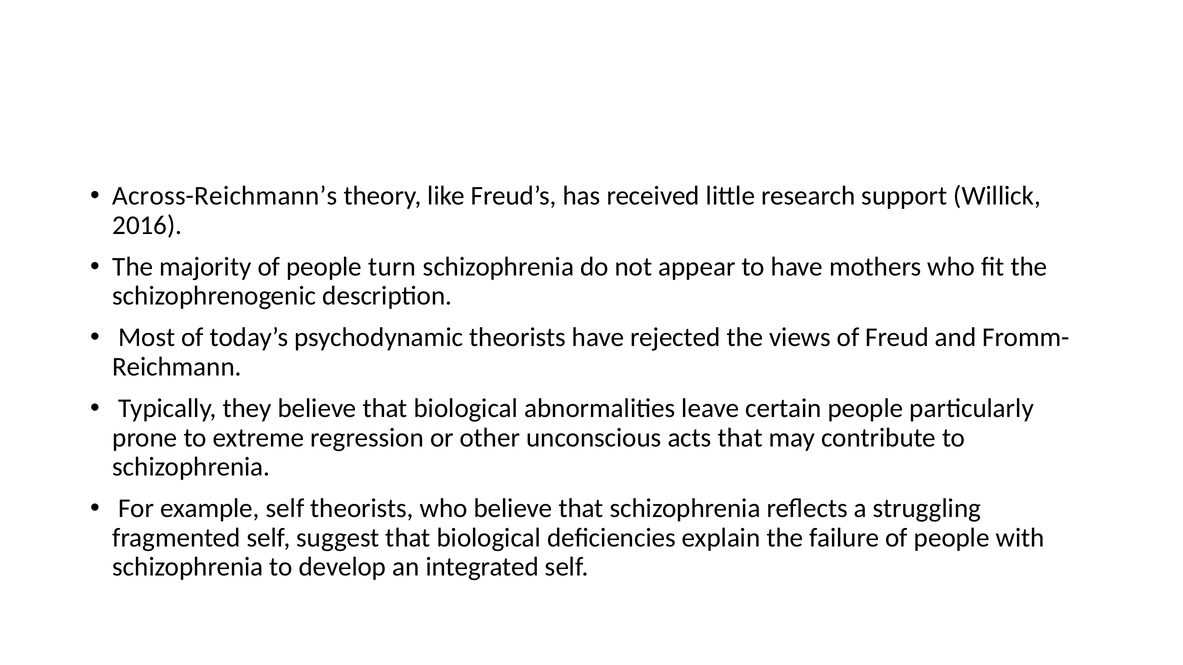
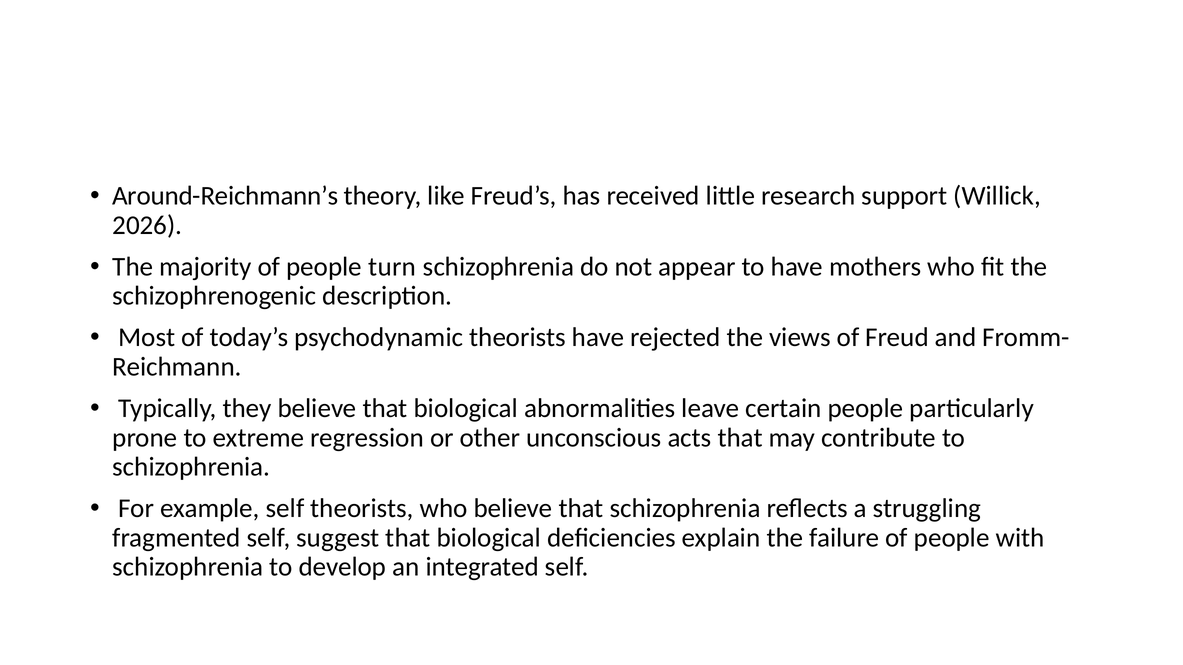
Across-Reichmann’s: Across-Reichmann’s -> Around-Reichmann’s
2016: 2016 -> 2026
